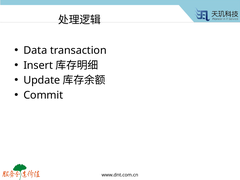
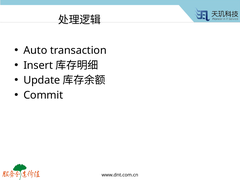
Data: Data -> Auto
